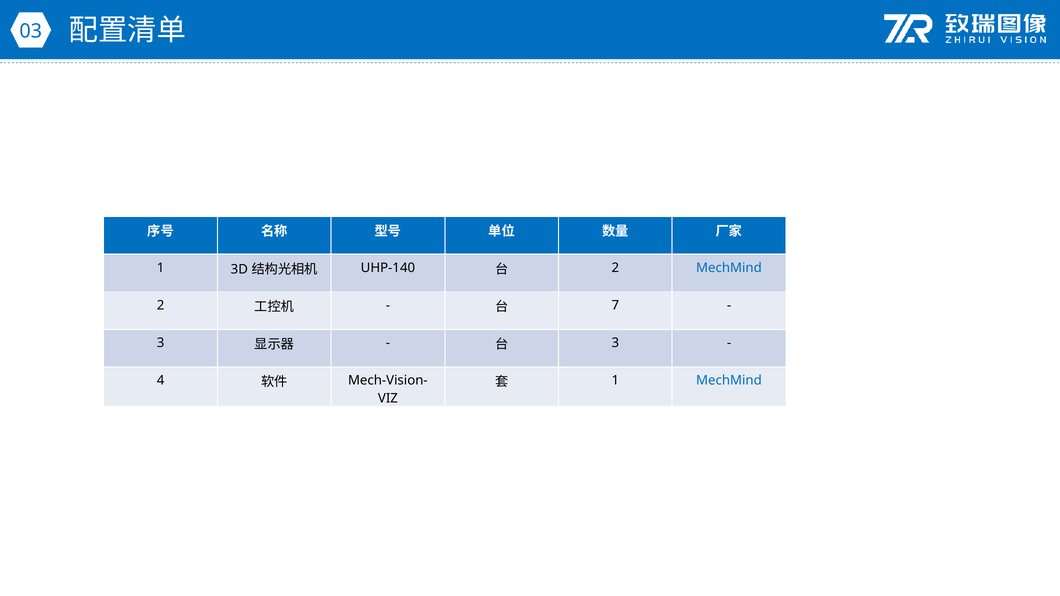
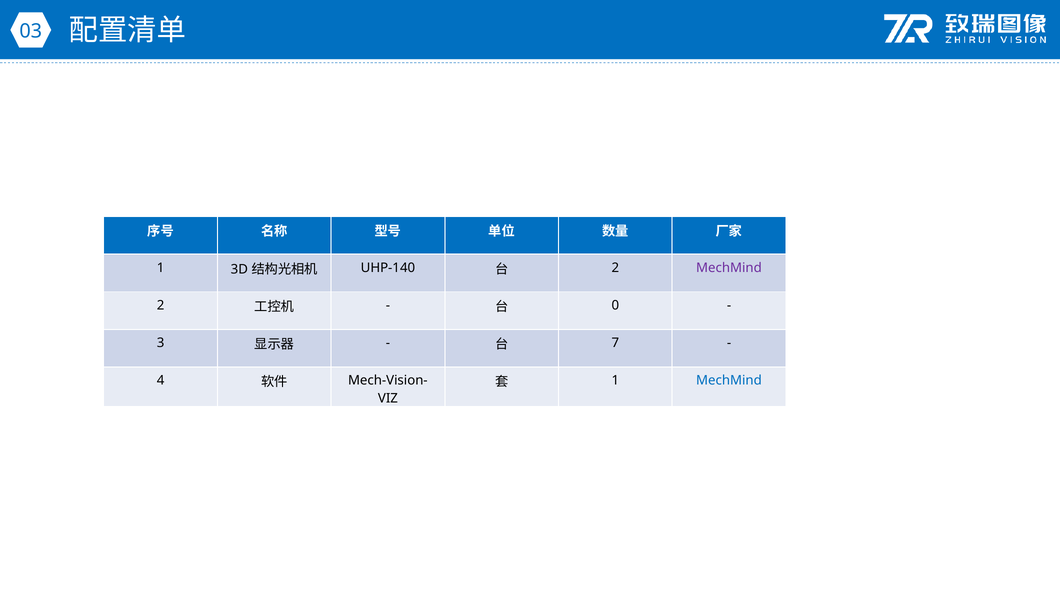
MechMind at (729, 268) colour: blue -> purple
7: 7 -> 0
3 at (615, 343): 3 -> 7
